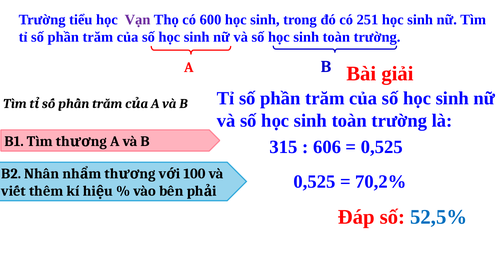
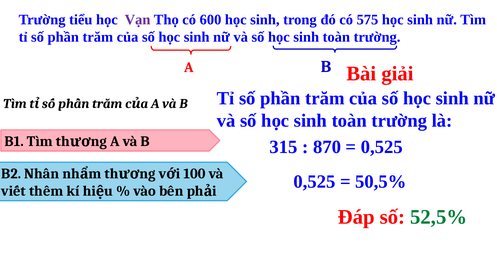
251: 251 -> 575
606: 606 -> 870
70,2%: 70,2% -> 50,5%
52,5% colour: blue -> green
